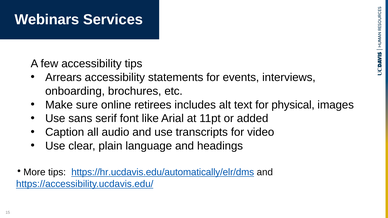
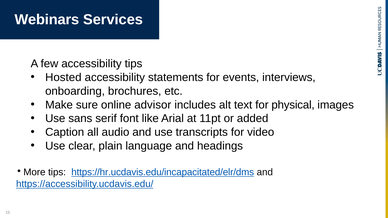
Arrears: Arrears -> Hosted
retirees: retirees -> advisor
https://hr.ucdavis.edu/automatically/elr/dms: https://hr.ucdavis.edu/automatically/elr/dms -> https://hr.ucdavis.edu/incapacitated/elr/dms
